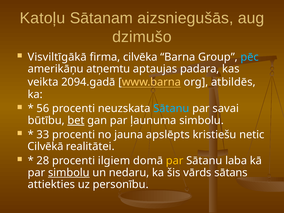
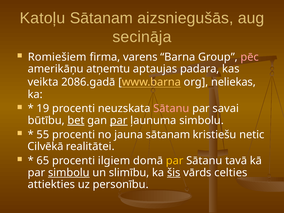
dzimušo: dzimušo -> secināja
Visviltīgākā: Visviltīgākā -> Romiešiem
cilvēka: cilvēka -> varens
pēc colour: light blue -> pink
2094.gadā: 2094.gadā -> 2086.gadā
atbildēs: atbildēs -> neliekas
56: 56 -> 19
Sātanu at (171, 109) colour: light blue -> pink
par at (119, 120) underline: none -> present
33: 33 -> 55
jauna apslēpts: apslēpts -> sātanam
28: 28 -> 65
laba: laba -> tavā
nedaru: nedaru -> slimību
šis underline: none -> present
sātans: sātans -> celties
